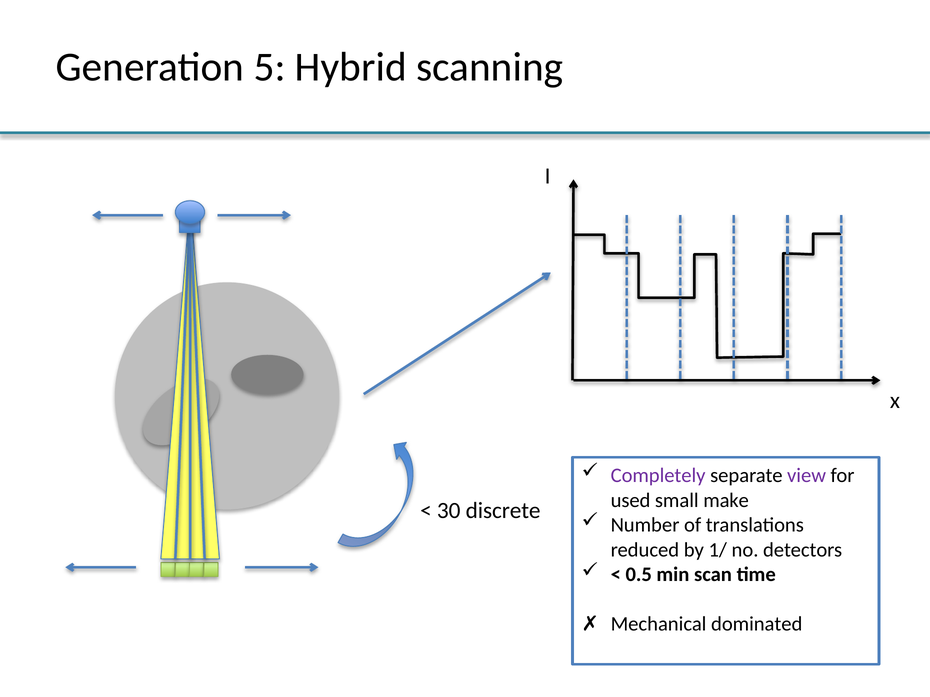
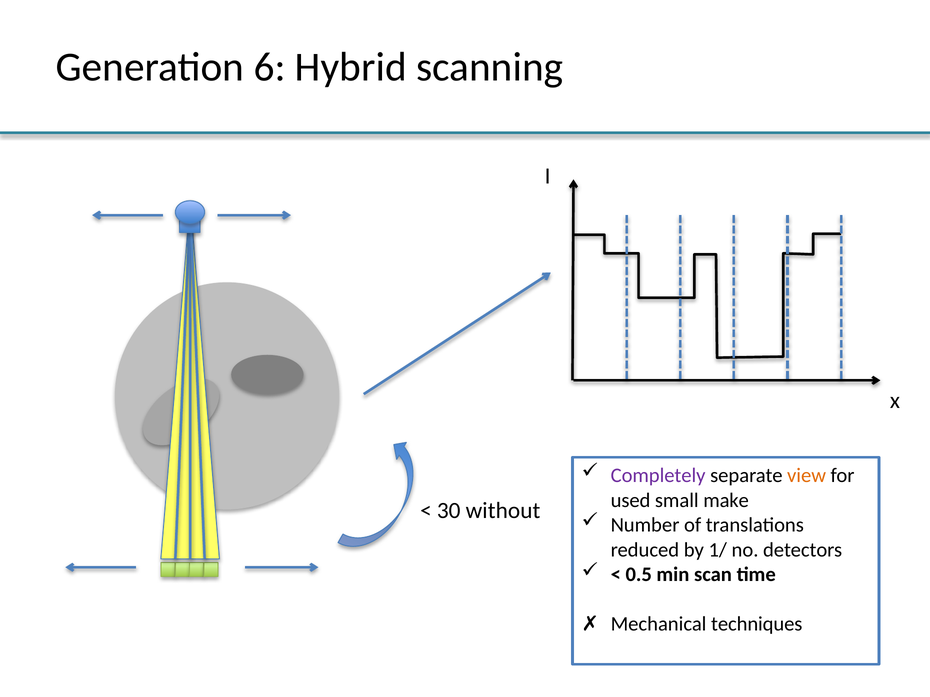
5: 5 -> 6
view colour: purple -> orange
discrete: discrete -> without
dominated: dominated -> techniques
